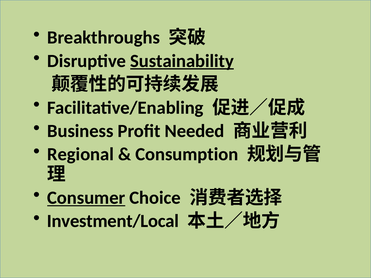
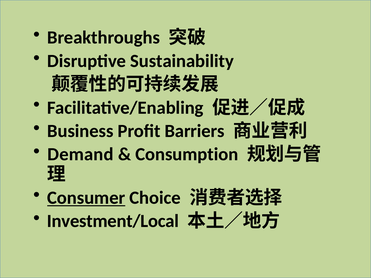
Sustainability underline: present -> none
Needed: Needed -> Barriers
Regional: Regional -> Demand
